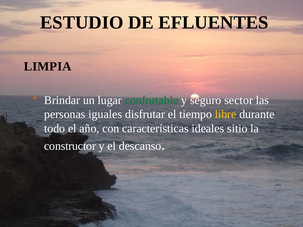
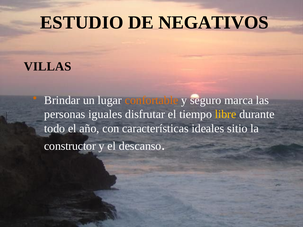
EFLUENTES: EFLUENTES -> NEGATIVOS
LIMPIA: LIMPIA -> VILLAS
confortable colour: green -> orange
sector: sector -> marca
